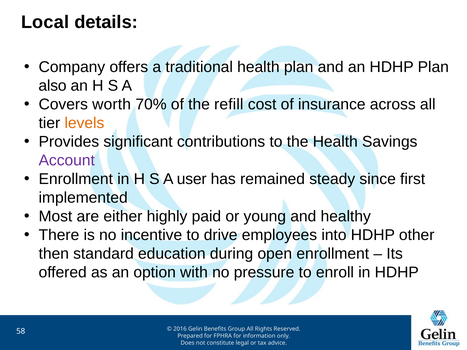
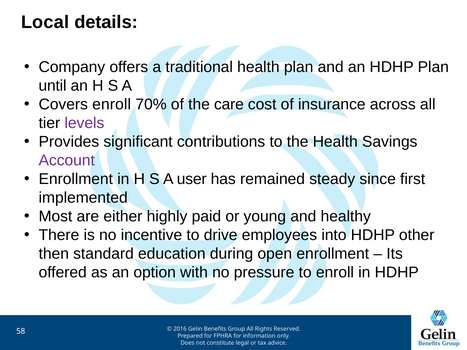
also: also -> until
Covers worth: worth -> enroll
refill: refill -> care
levels colour: orange -> purple
